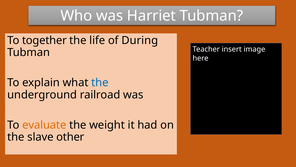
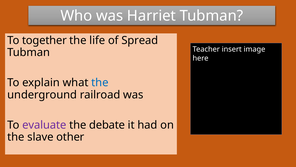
During: During -> Spread
evaluate colour: orange -> purple
weight: weight -> debate
